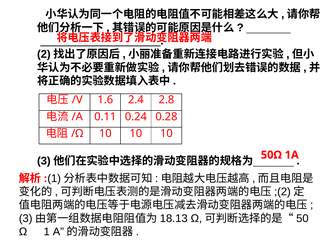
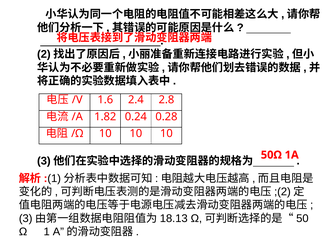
0.11: 0.11 -> 1.82
